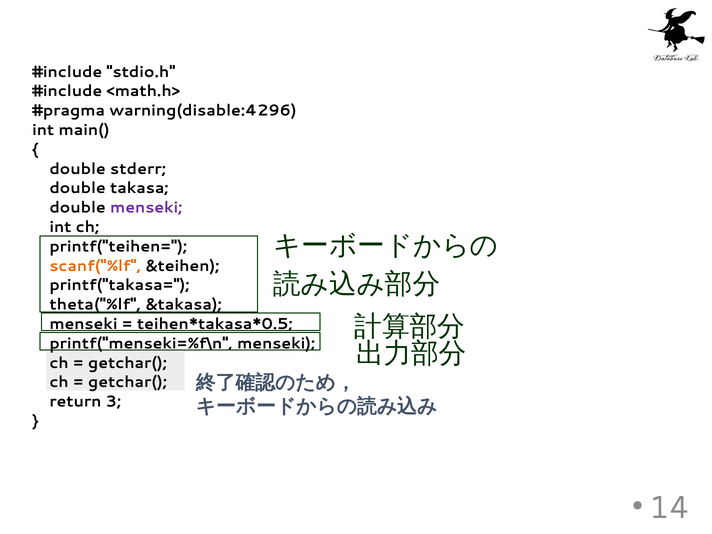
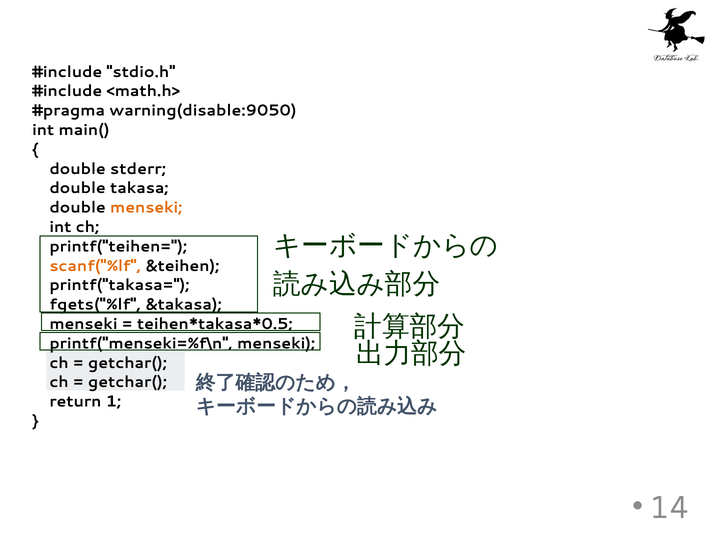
warning(disable:4296: warning(disable:4296 -> warning(disable:9050
menseki at (146, 208) colour: purple -> orange
theta("%lf: theta("%lf -> fgets("%lf
3: 3 -> 1
